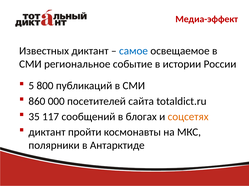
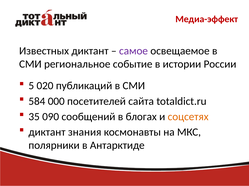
самое colour: blue -> purple
800: 800 -> 020
860: 860 -> 584
117: 117 -> 090
пройти: пройти -> знания
